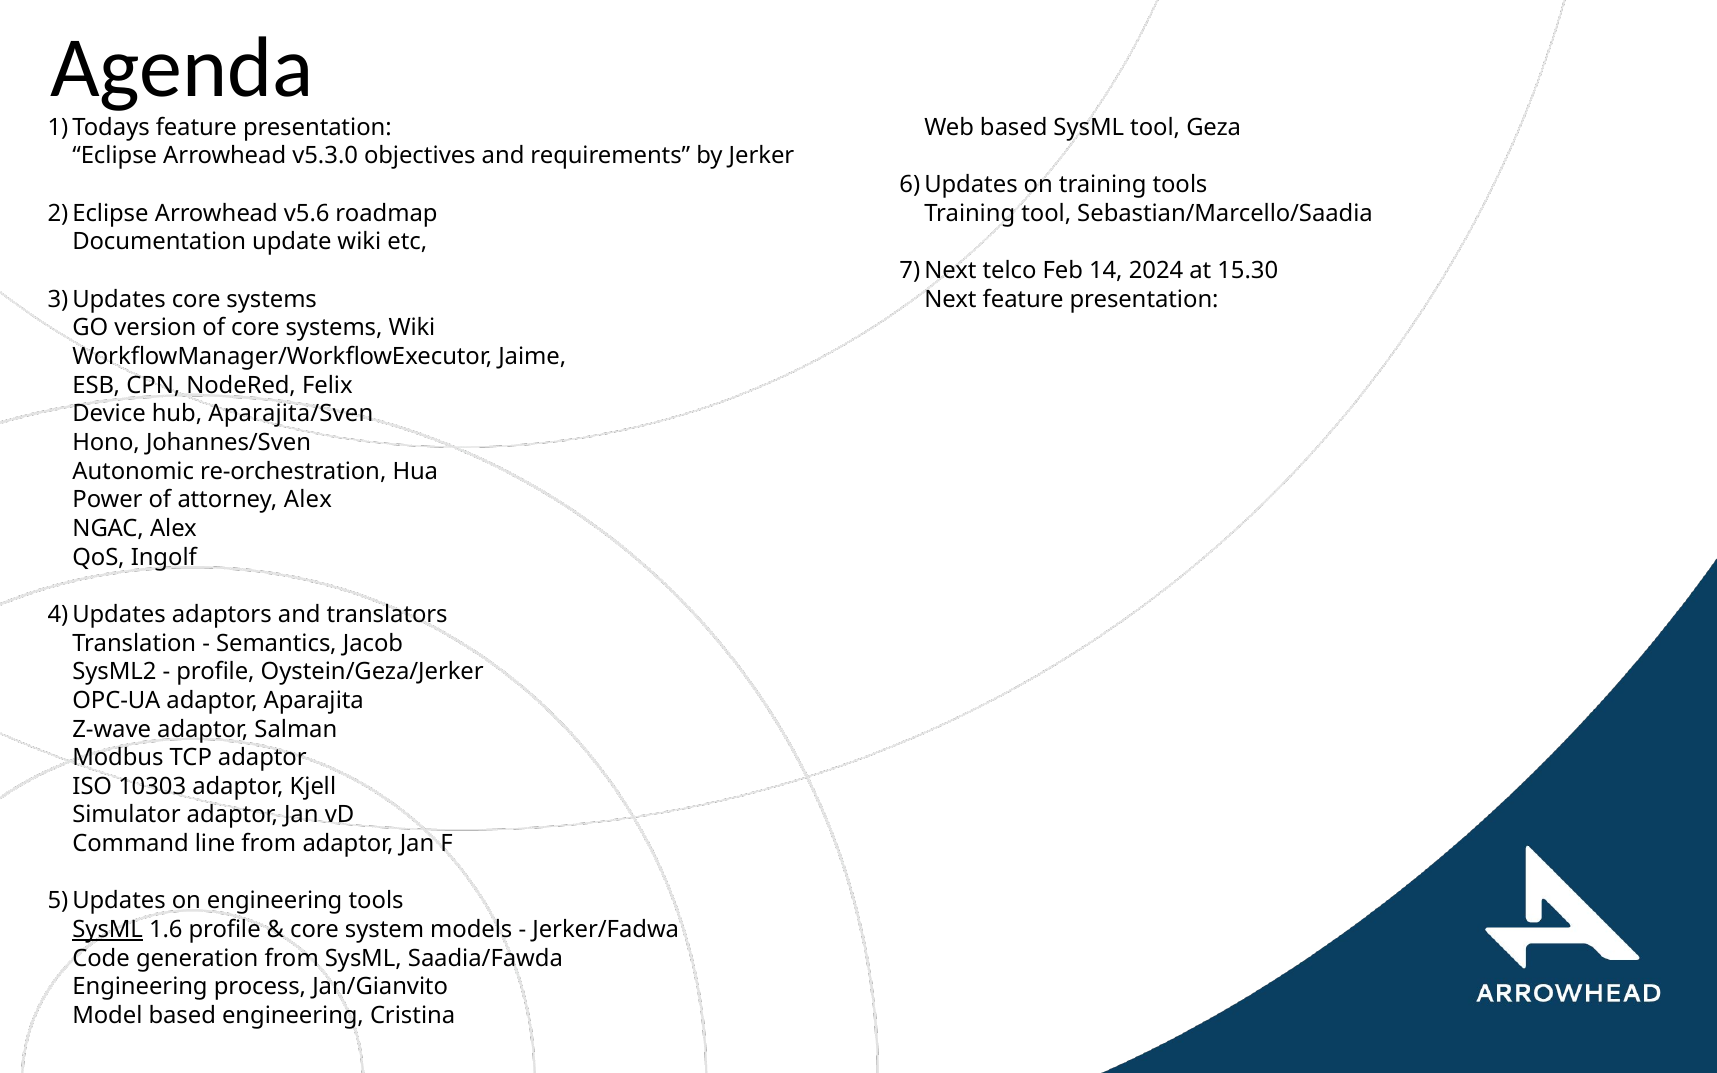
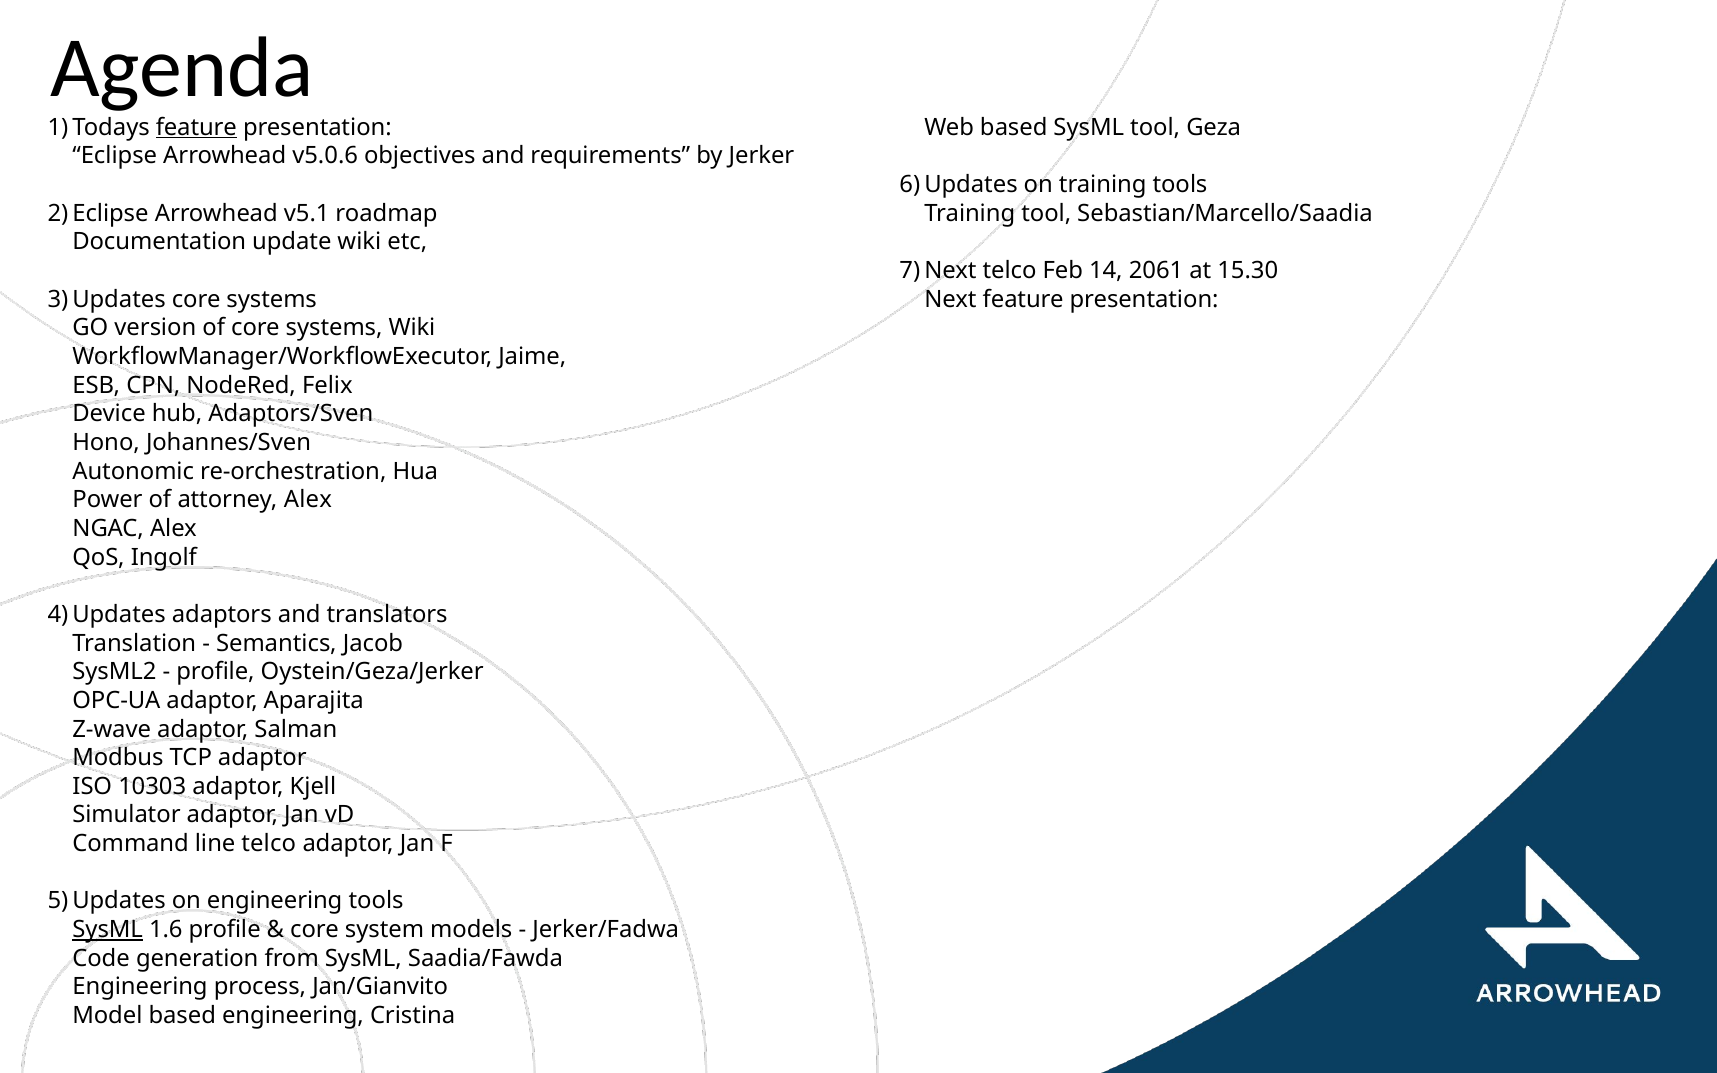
feature at (196, 127) underline: none -> present
v5.3.0: v5.3.0 -> v5.0.6
v5.6: v5.6 -> v5.1
2024: 2024 -> 2061
Aparajita/Sven: Aparajita/Sven -> Adaptors/Sven
line from: from -> telco
